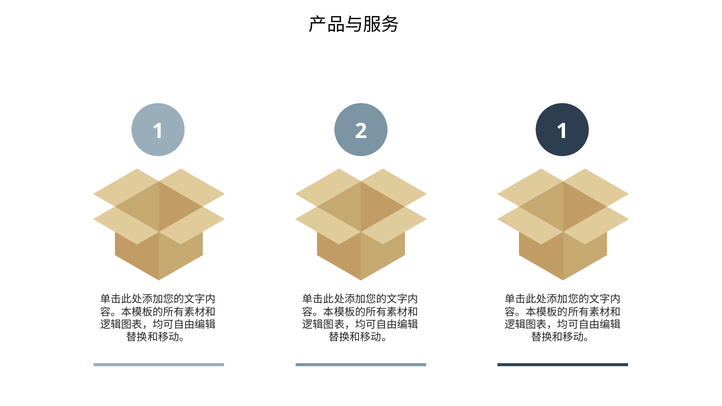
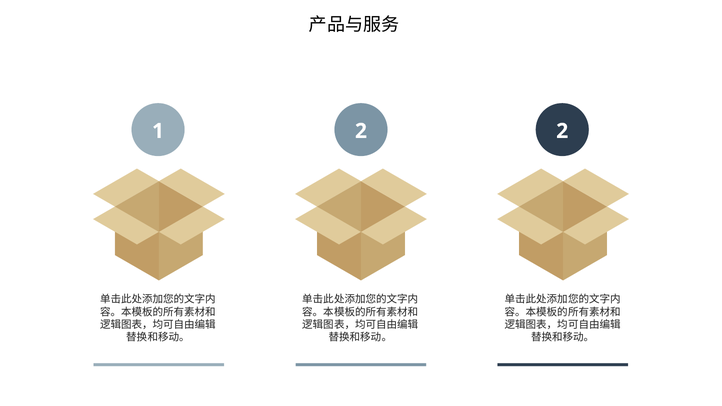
1 1: 1 -> 2
